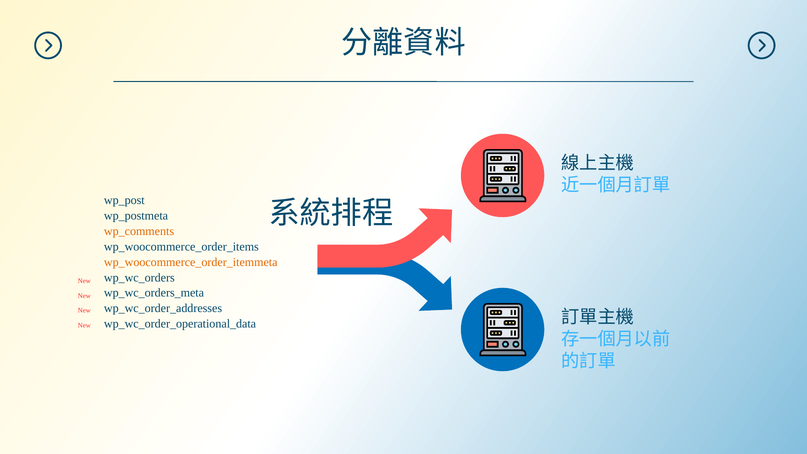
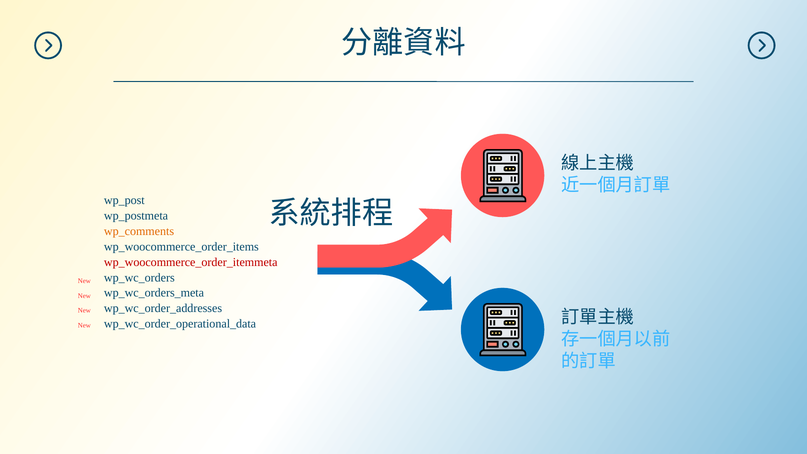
wp_woocommerce_order_itemmeta colour: orange -> red
